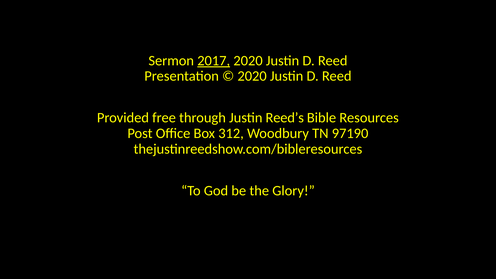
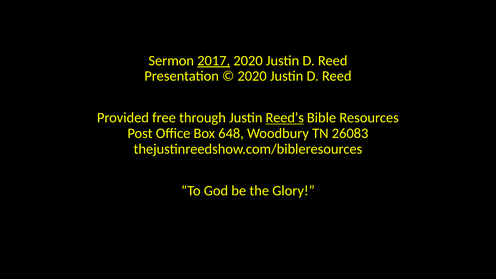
Reed’s underline: none -> present
312: 312 -> 648
97190: 97190 -> 26083
